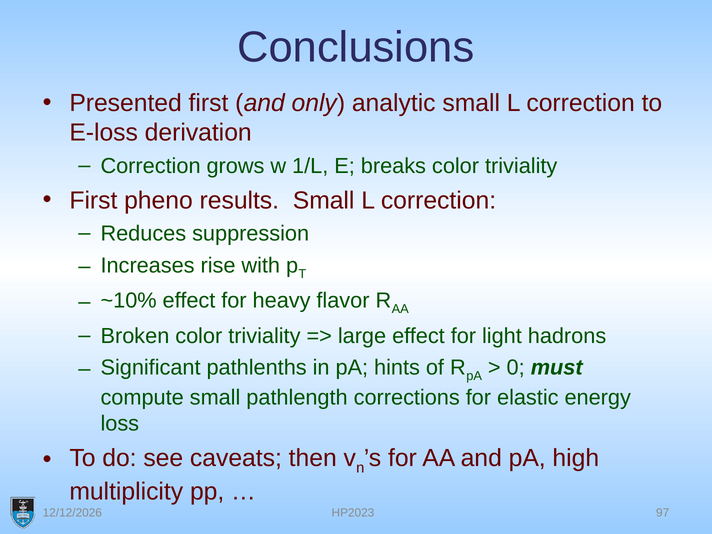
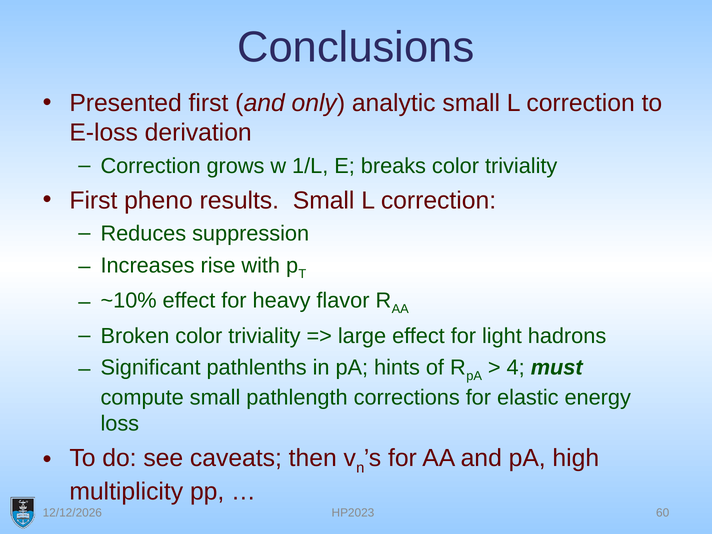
0: 0 -> 4
97: 97 -> 60
